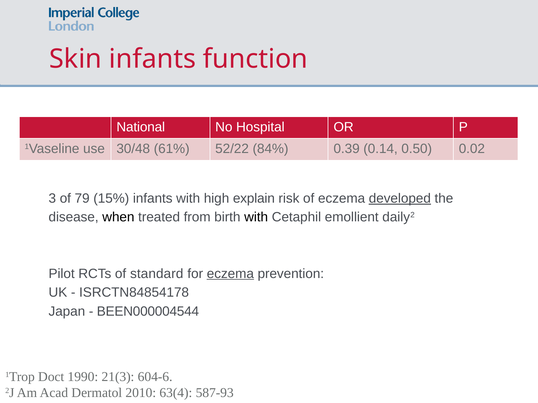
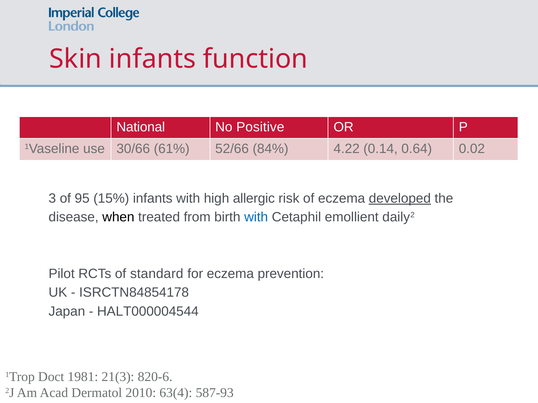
Hospital: Hospital -> Positive
30/48: 30/48 -> 30/66
52/22: 52/22 -> 52/66
0.39: 0.39 -> 4.22
0.50: 0.50 -> 0.64
79: 79 -> 95
explain: explain -> allergic
with at (256, 217) colour: black -> blue
eczema at (230, 274) underline: present -> none
BEEN000004544: BEEN000004544 -> HALT000004544
1990: 1990 -> 1981
604-6: 604-6 -> 820-6
